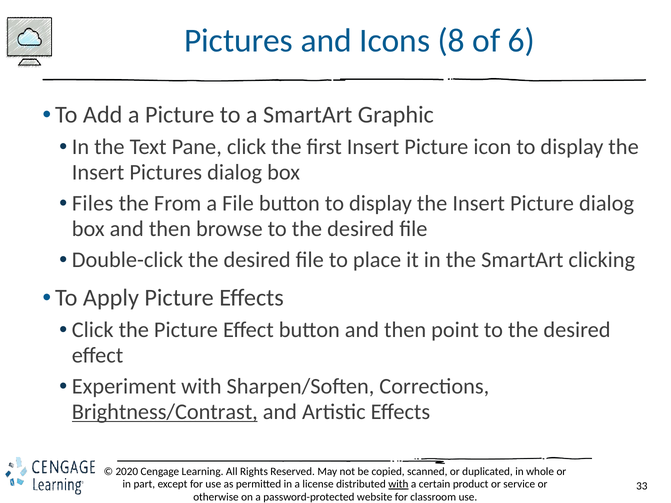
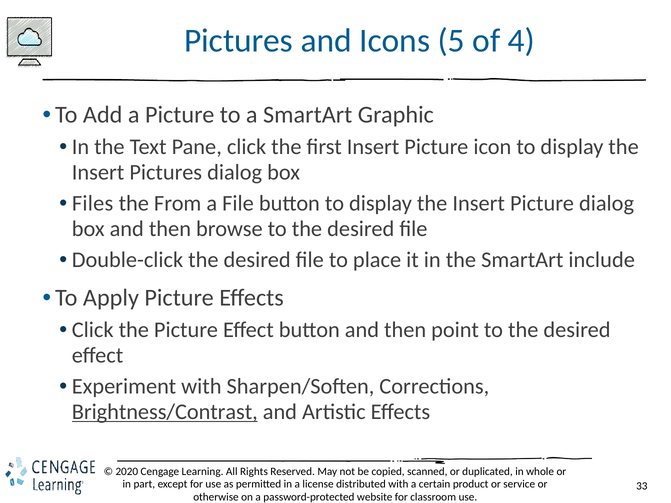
8: 8 -> 5
6: 6 -> 4
clicking: clicking -> include
with at (398, 484) underline: present -> none
